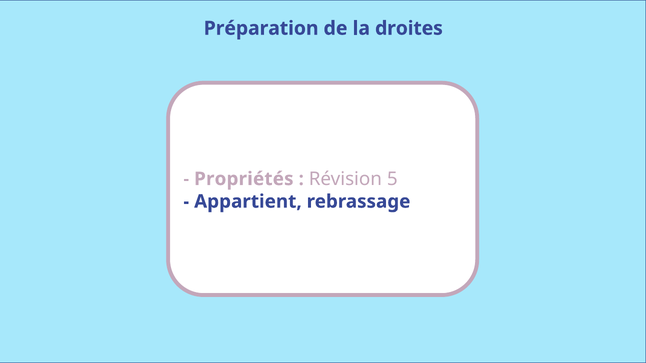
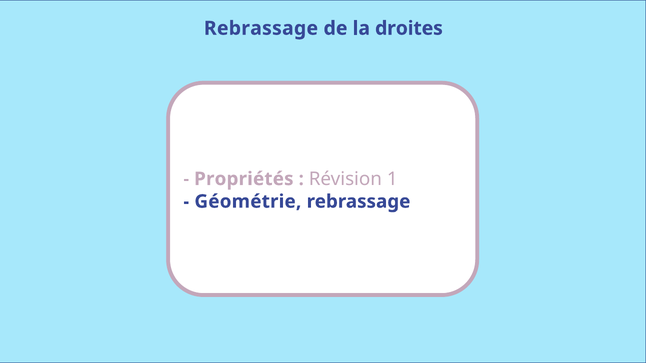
Préparation at (261, 28): Préparation -> Rebrassage
5: 5 -> 1
Appartient: Appartient -> Géométrie
